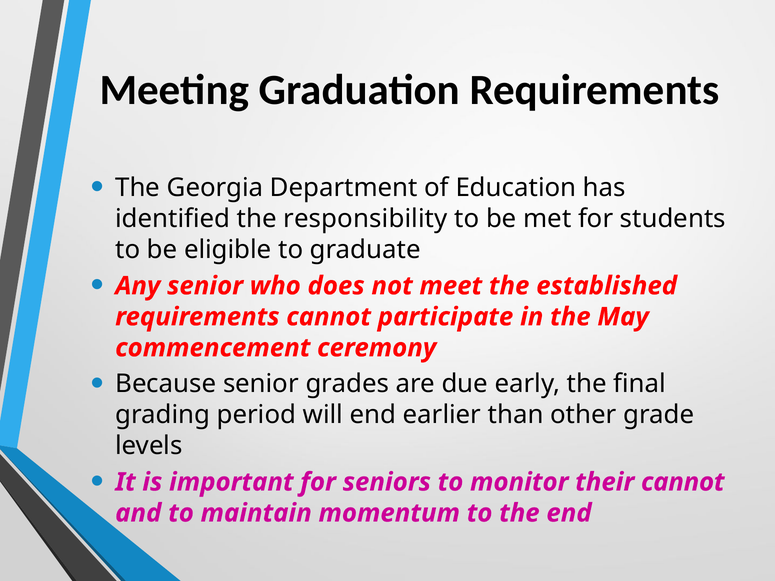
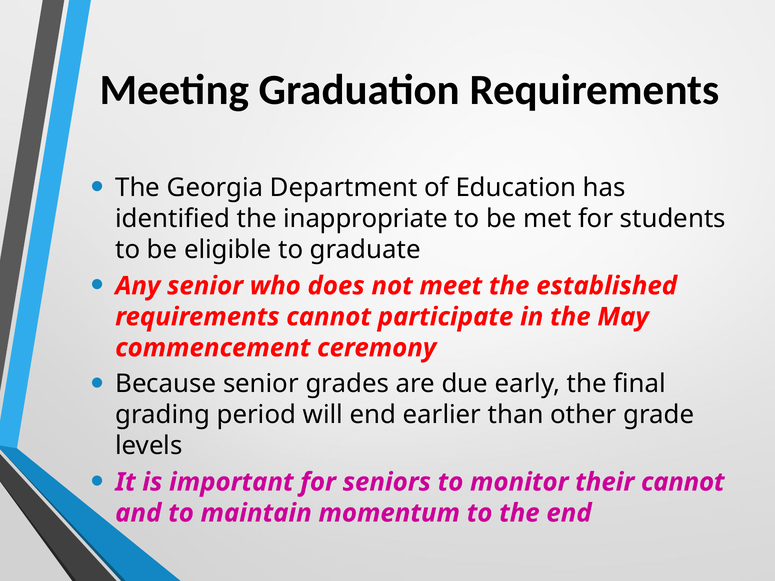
responsibility: responsibility -> inappropriate
